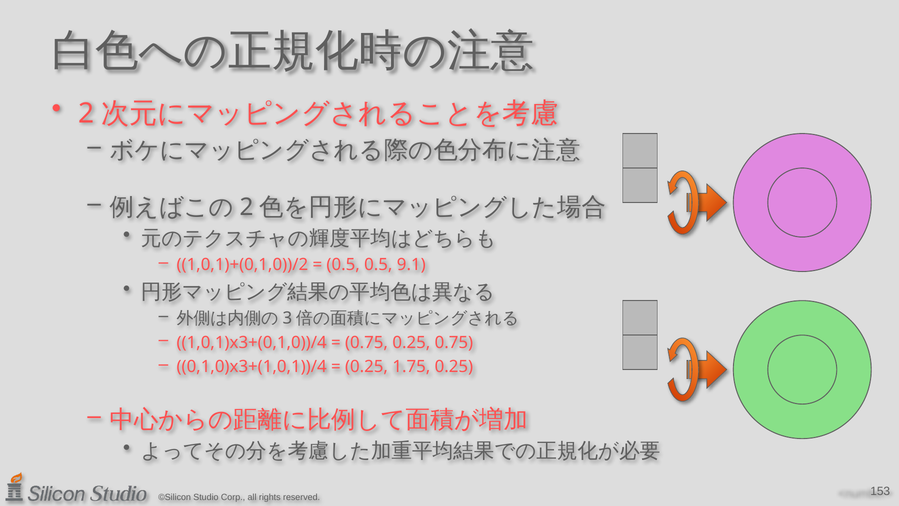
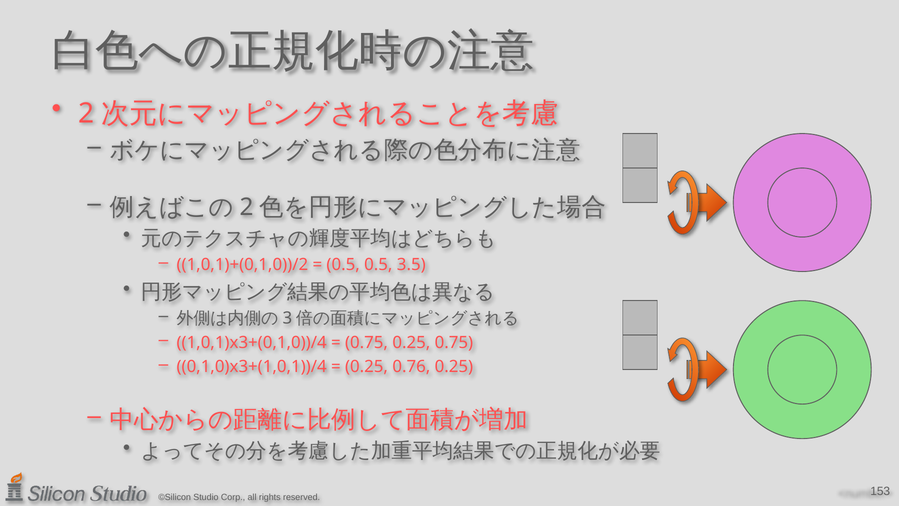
9.1: 9.1 -> 3.5
1.75: 1.75 -> 0.76
